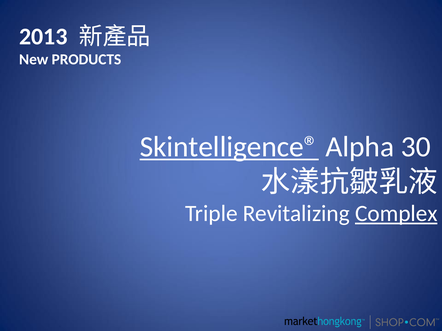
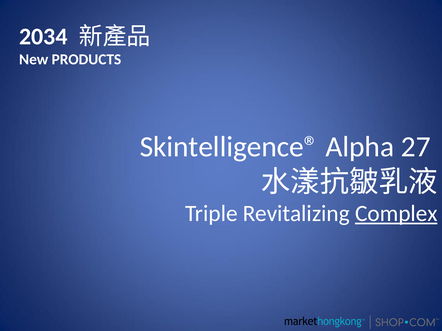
2013: 2013 -> 2034
Skintelligence® underline: present -> none
30: 30 -> 27
